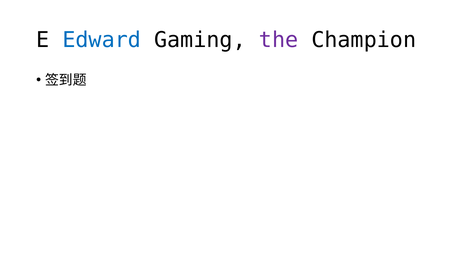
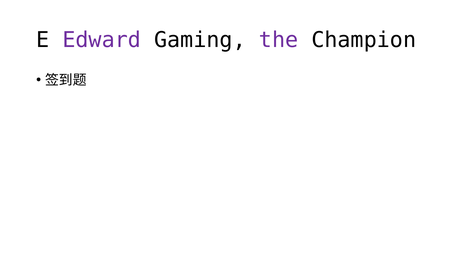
Edward colour: blue -> purple
